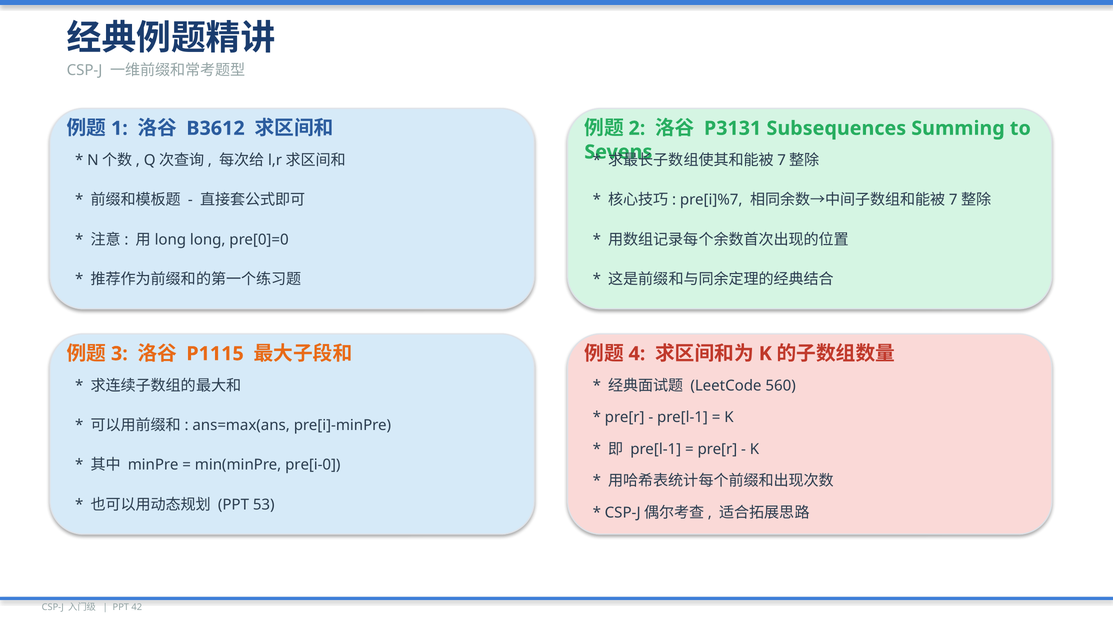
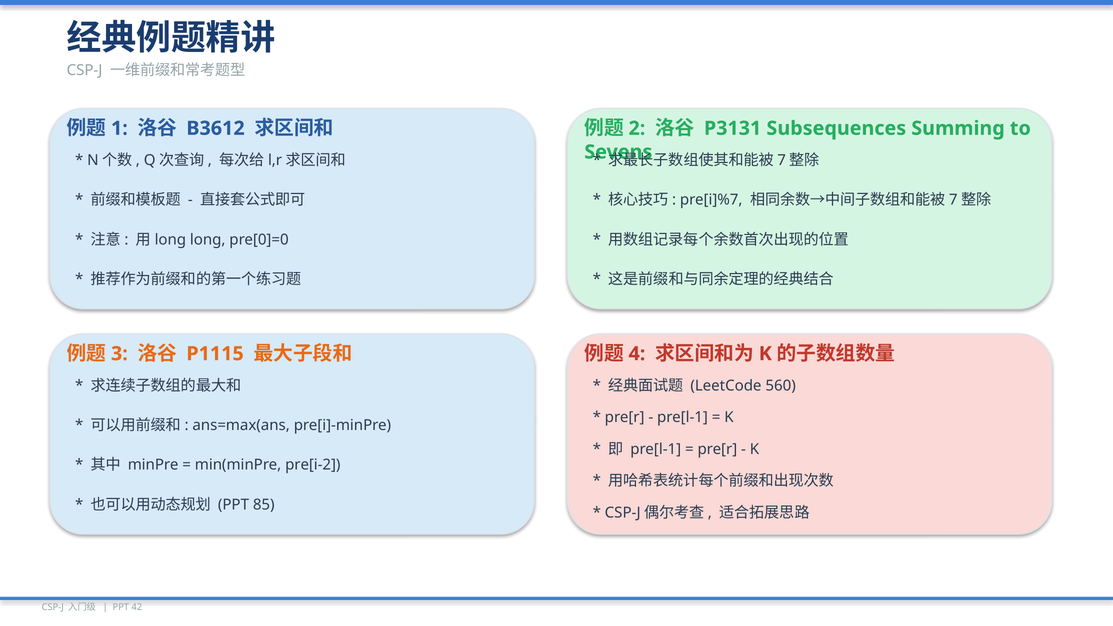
pre[i-0: pre[i-0 -> pre[i-2
53: 53 -> 85
